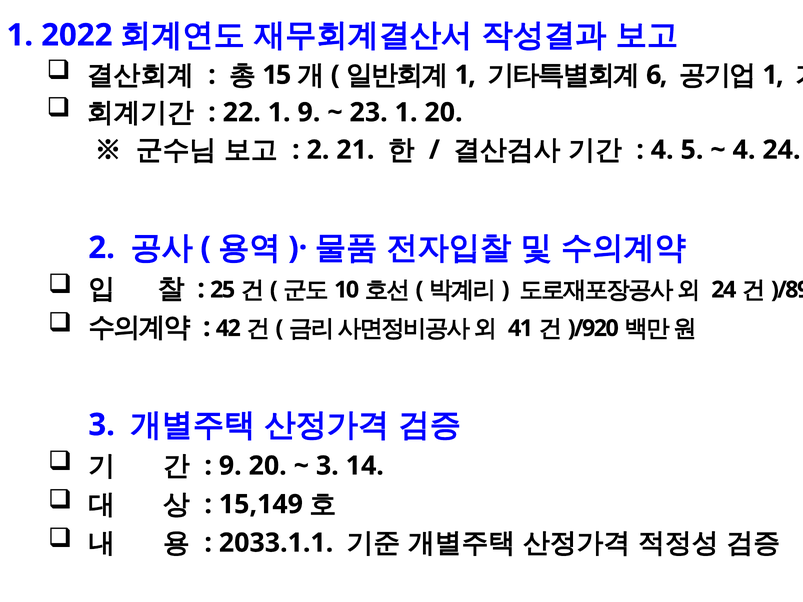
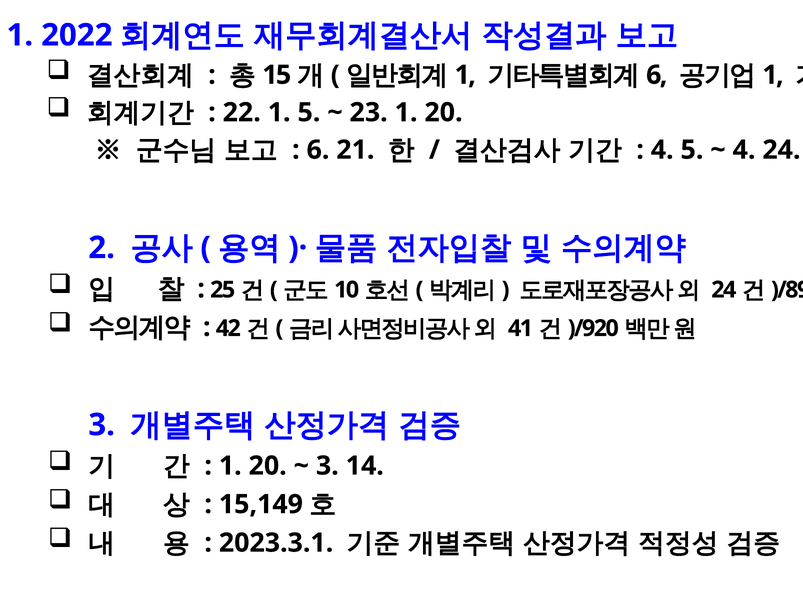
1 9: 9 -> 5
2 at (318, 150): 2 -> 6
9 at (230, 466): 9 -> 1
2033.1.1: 2033.1.1 -> 2023.3.1
